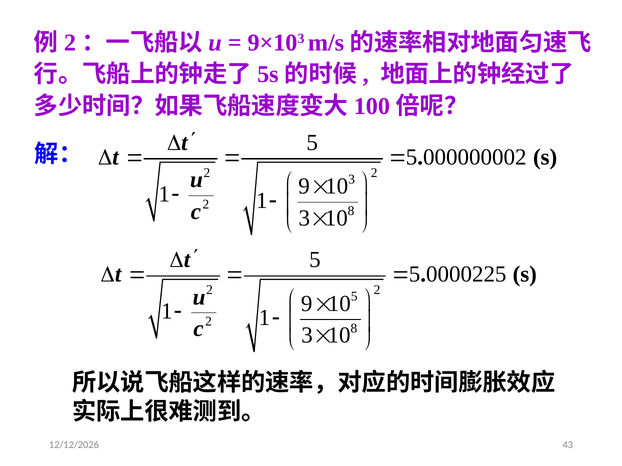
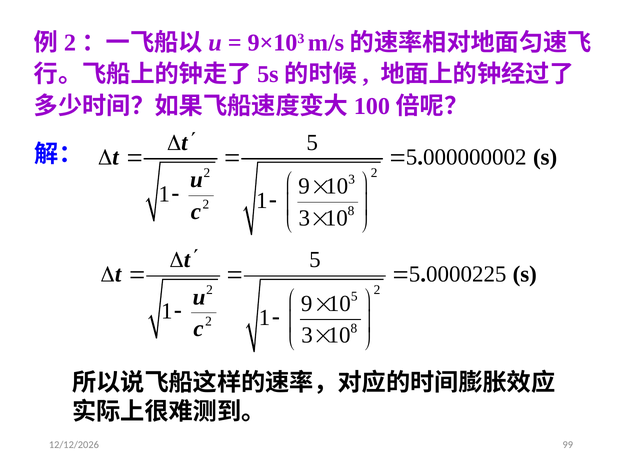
43: 43 -> 99
